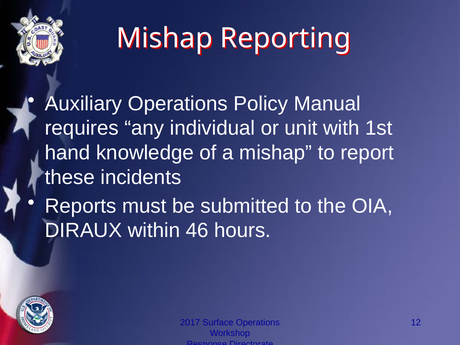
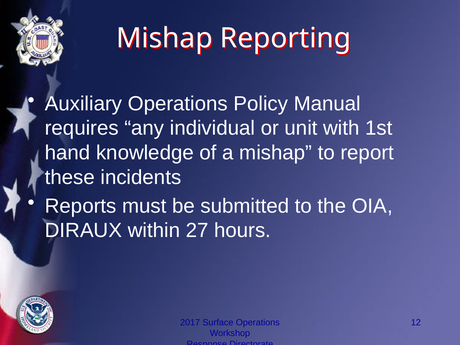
46: 46 -> 27
